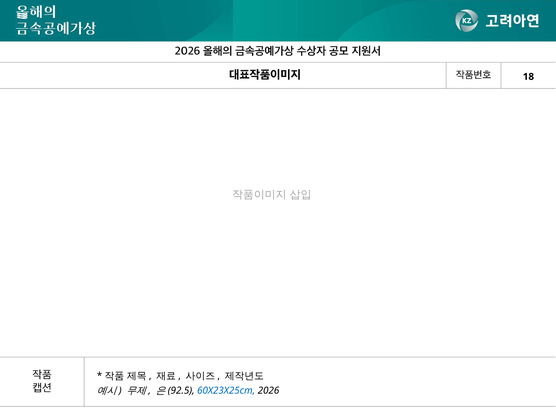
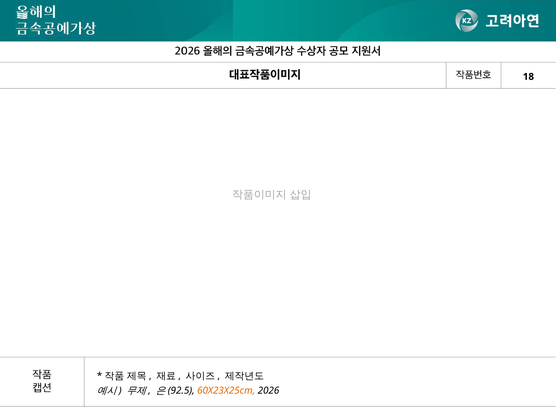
60X23X25cm colour: blue -> orange
